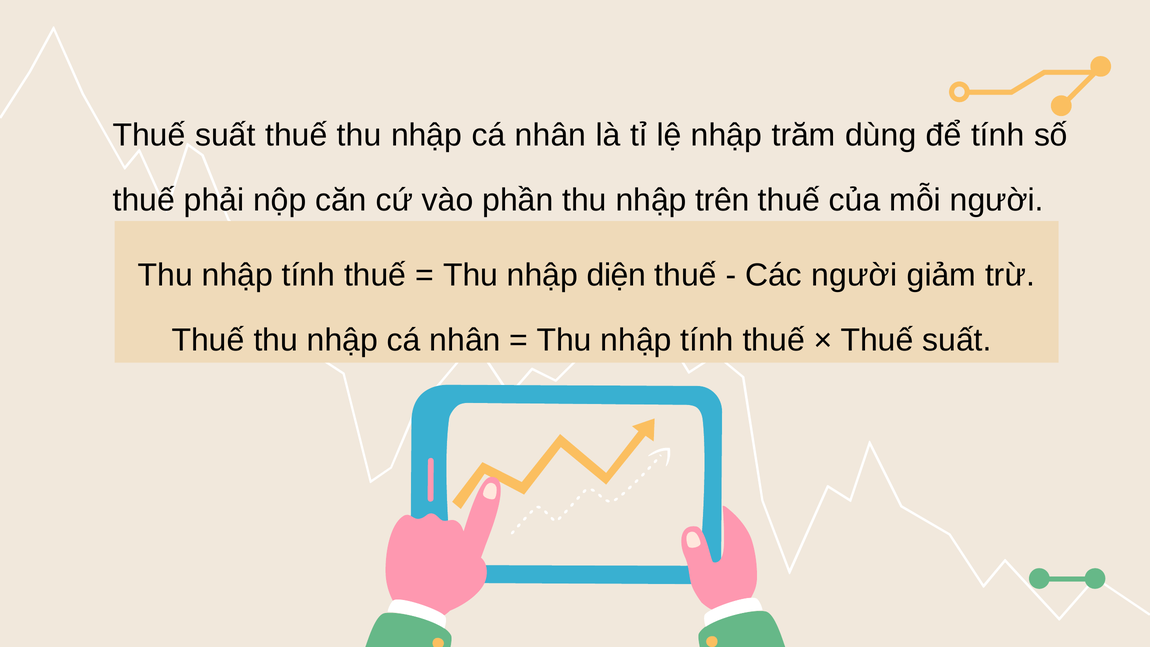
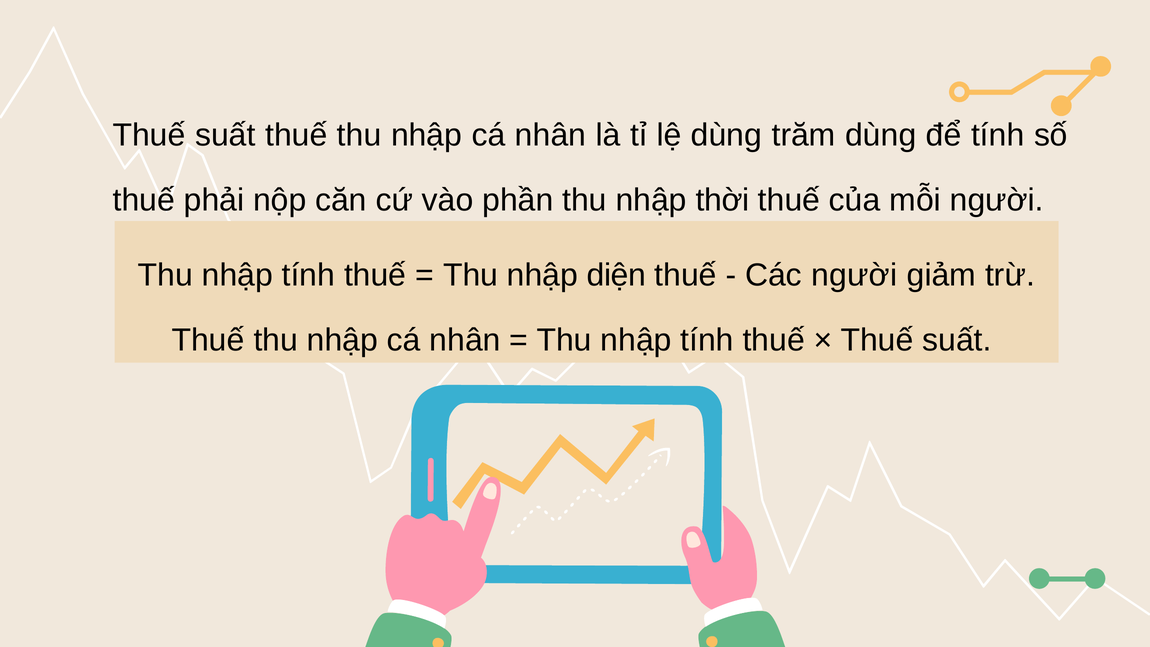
lệ nhập: nhập -> dùng
trên: trên -> thời
